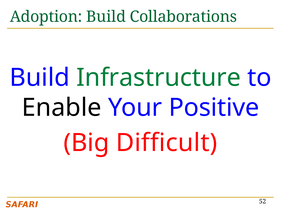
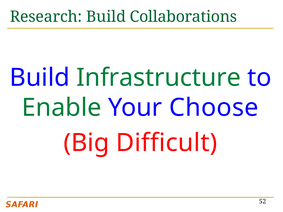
Adoption: Adoption -> Research
Enable colour: black -> green
Positive: Positive -> Choose
